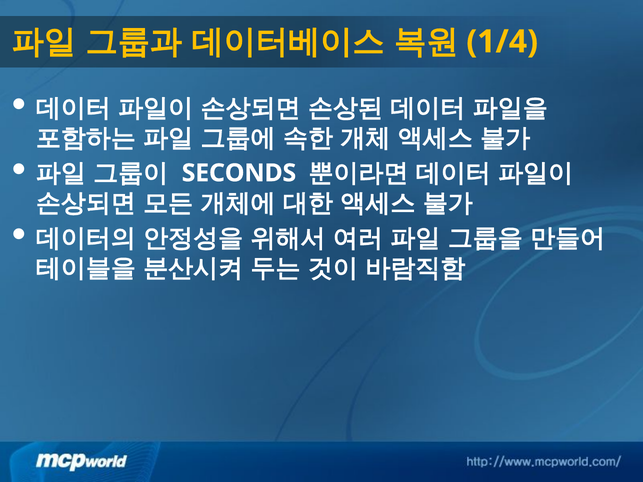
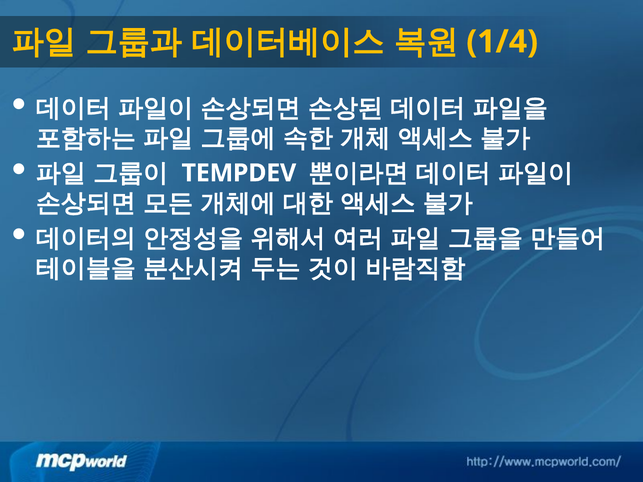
SECONDS: SECONDS -> TEMPDEV
